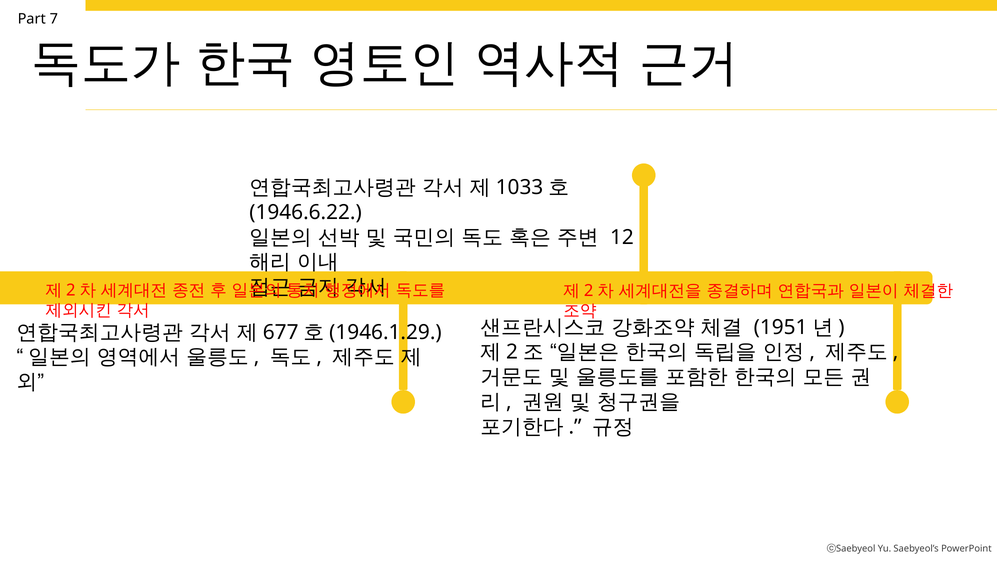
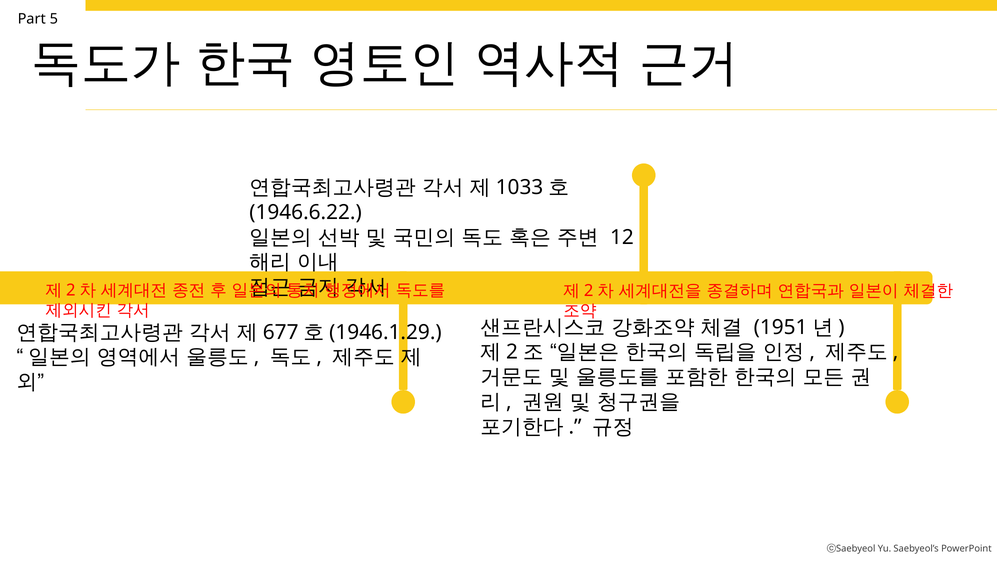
7: 7 -> 5
